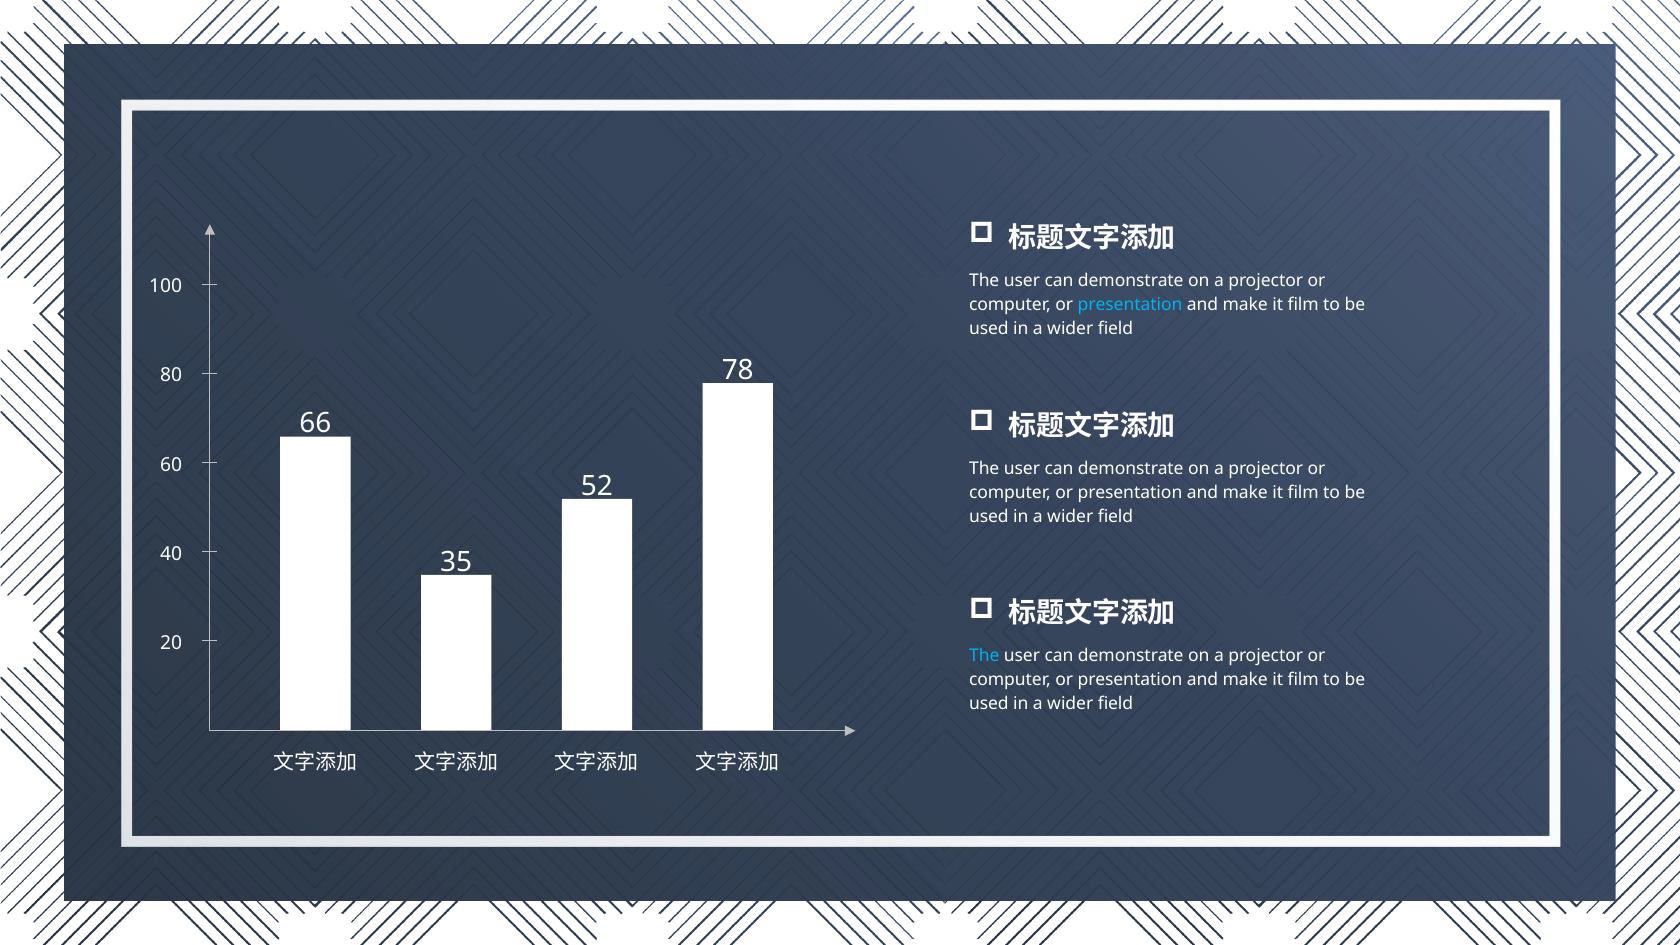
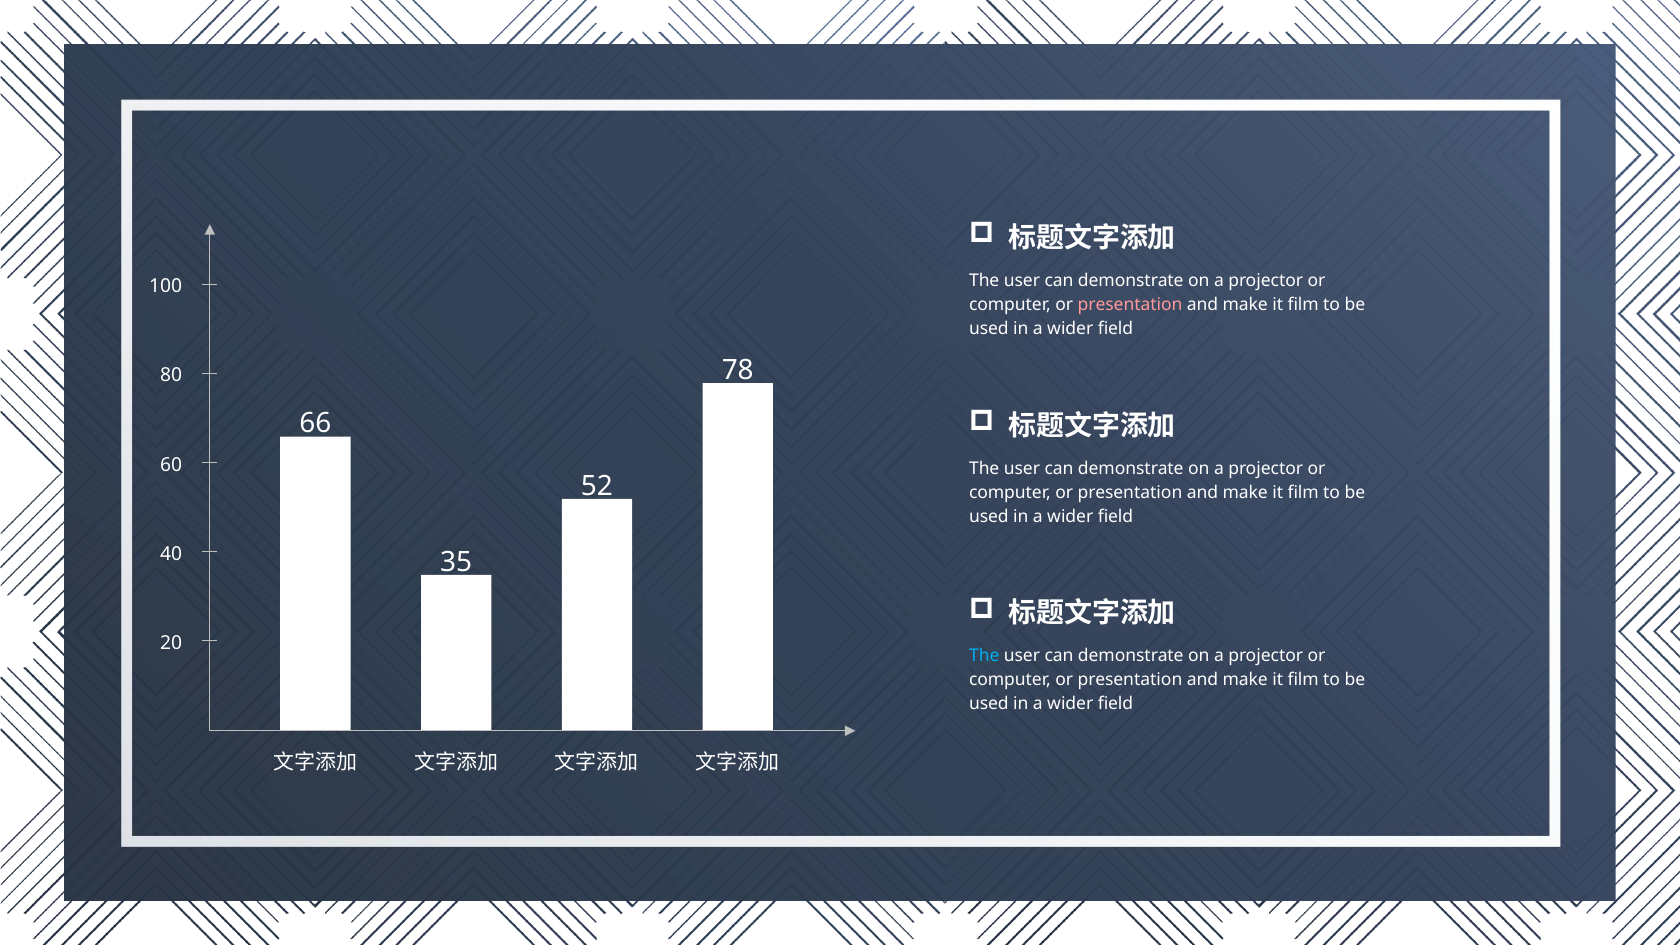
presentation at (1130, 305) colour: light blue -> pink
